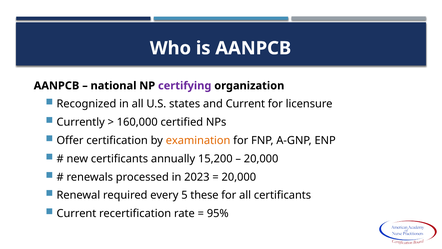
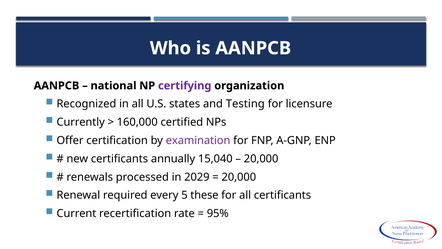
and Current: Current -> Testing
examination colour: orange -> purple
15,200: 15,200 -> 15,040
2023: 2023 -> 2029
